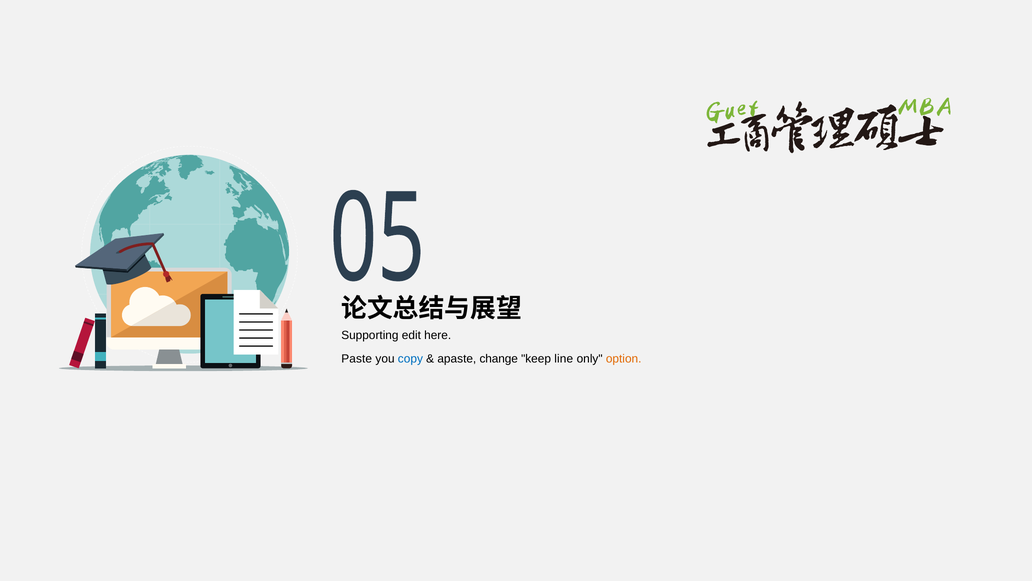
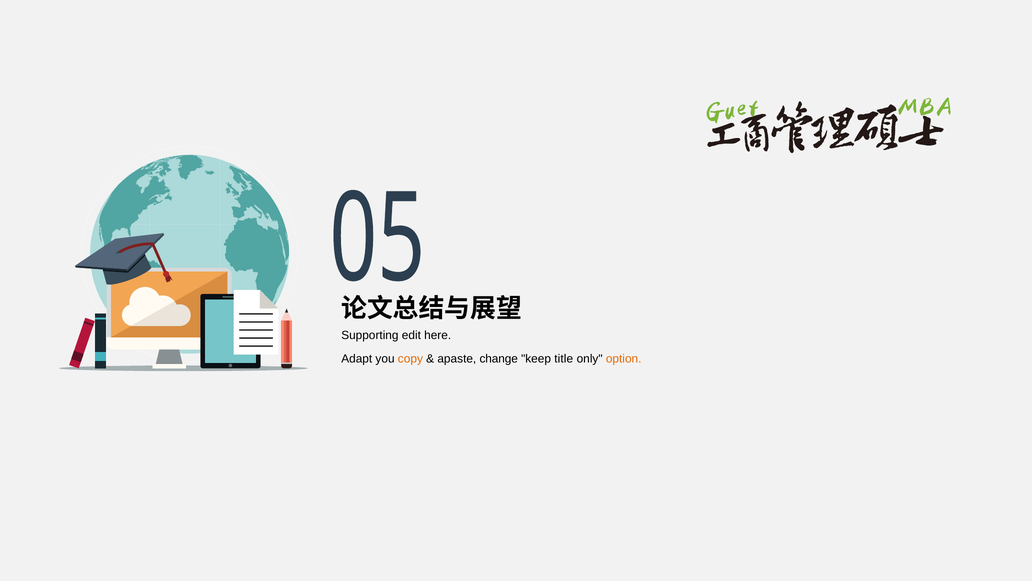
Paste: Paste -> Adapt
copy colour: blue -> orange
line: line -> title
